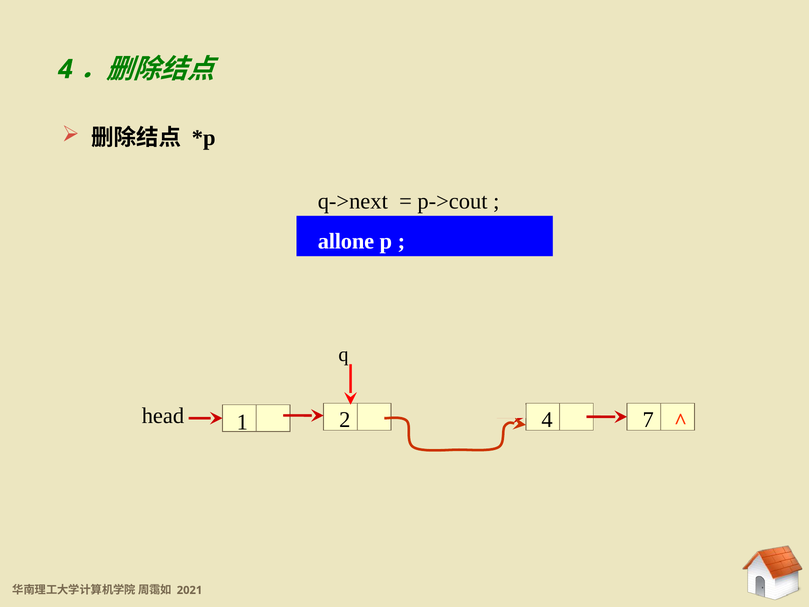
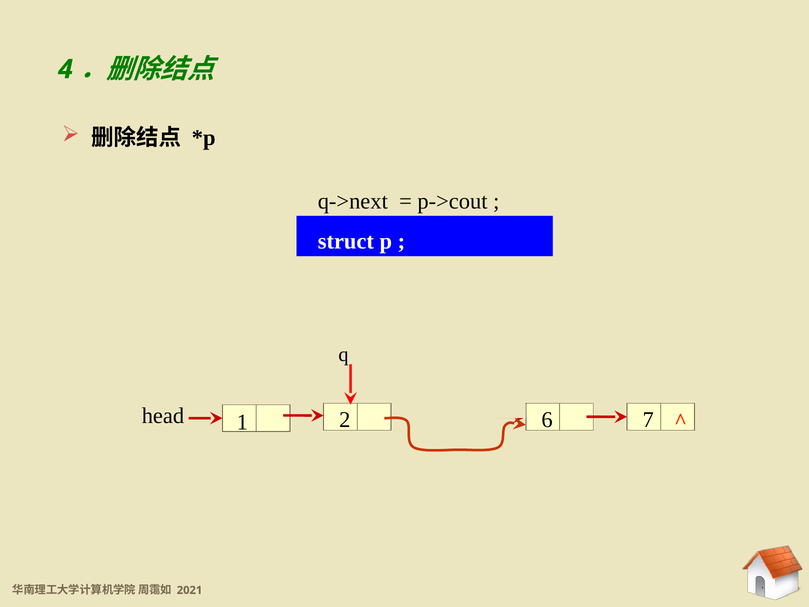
allone: allone -> struct
4 at (547, 420): 4 -> 6
